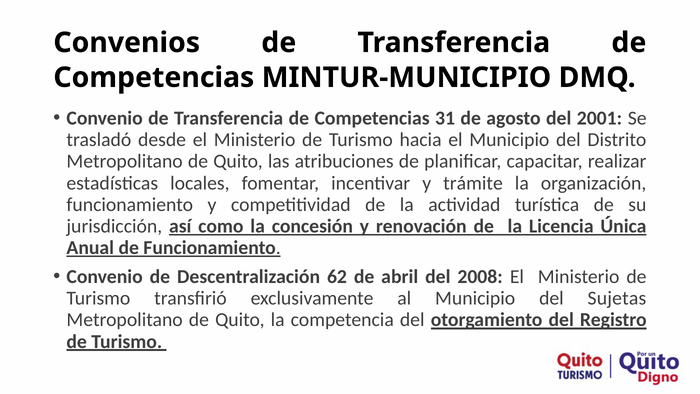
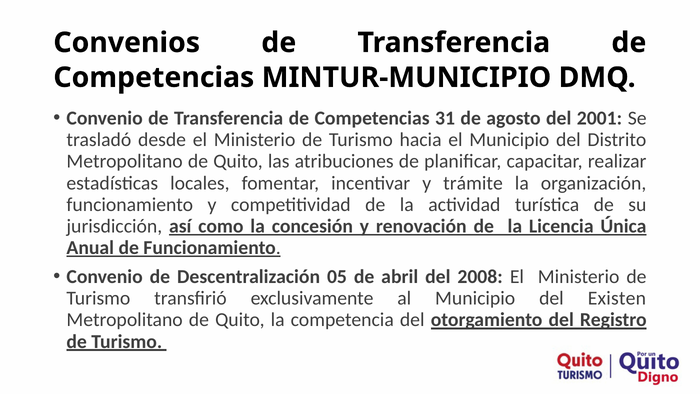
62: 62 -> 05
Sujetas: Sujetas -> Existen
